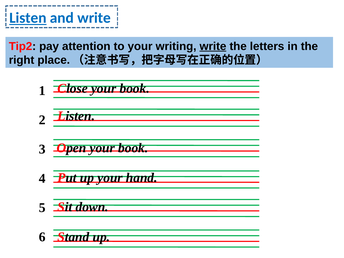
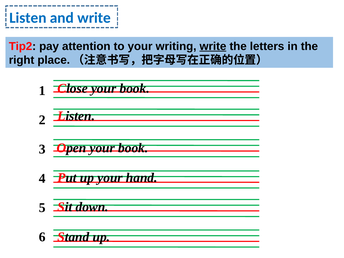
Listen at (28, 18) underline: present -> none
